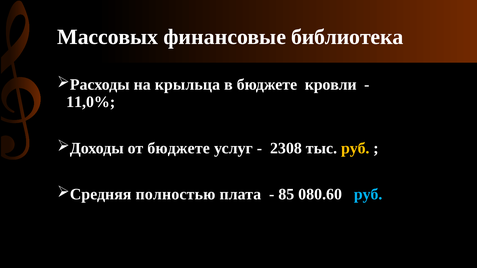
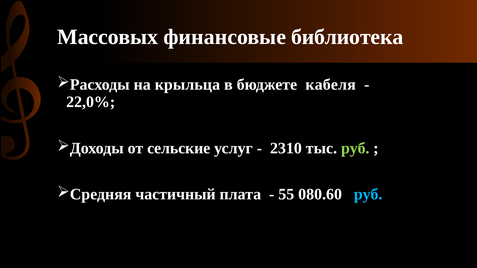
кровли: кровли -> кабеля
11,0%: 11,0% -> 22,0%
от бюджете: бюджете -> сельские
2308: 2308 -> 2310
руб at (355, 148) colour: yellow -> light green
полностью: полностью -> частичный
85: 85 -> 55
